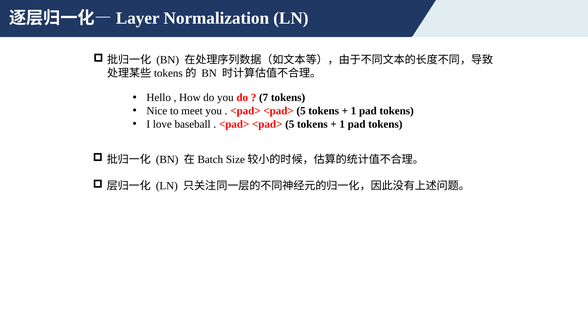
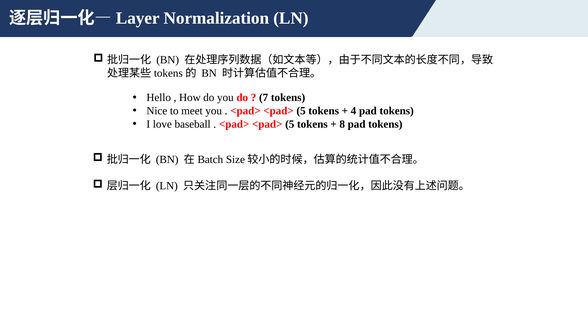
1 at (354, 111): 1 -> 4
1 at (342, 124): 1 -> 8
